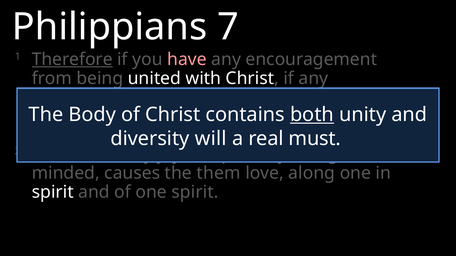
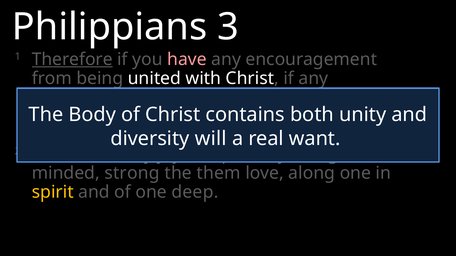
7: 7 -> 3
both underline: present -> none
must: must -> want
causes: causes -> strong
spirit at (53, 192) colour: white -> yellow
one spirit: spirit -> deep
